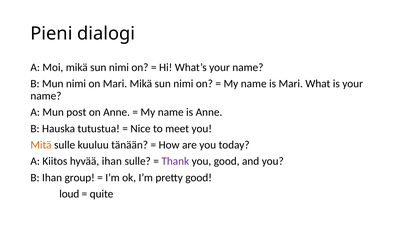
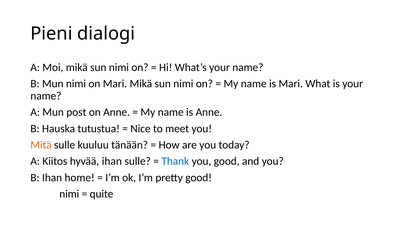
Thank colour: purple -> blue
group: group -> home
loud at (69, 193): loud -> nimi
